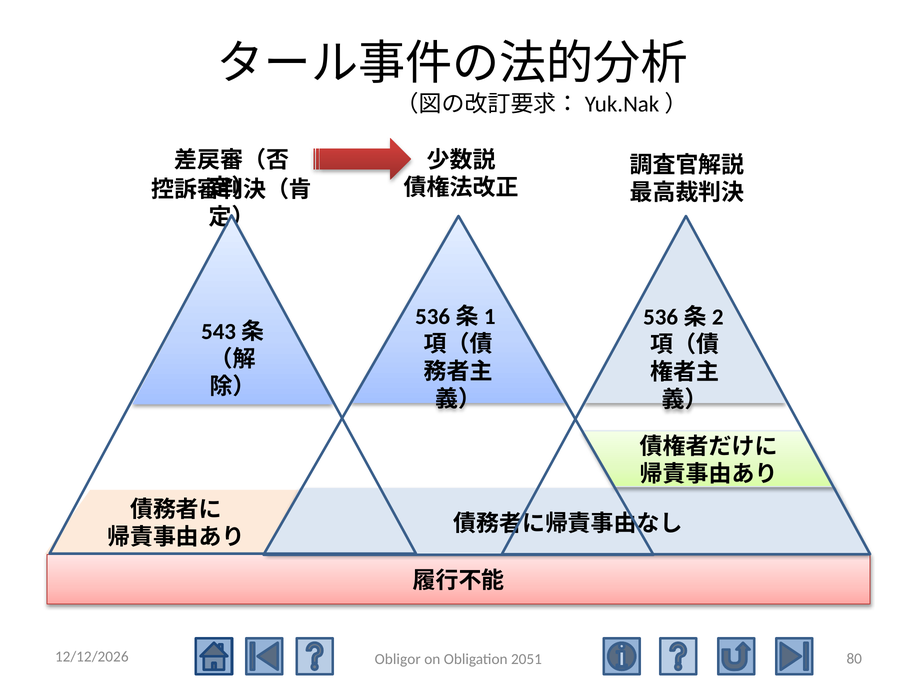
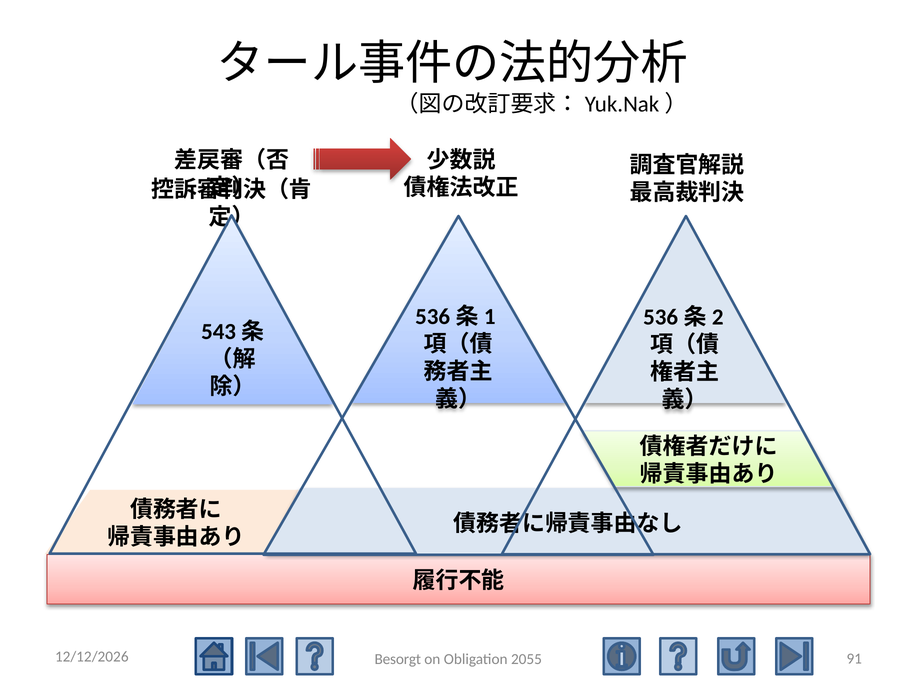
80: 80 -> 91
Obligor: Obligor -> Besorgt
2051: 2051 -> 2055
